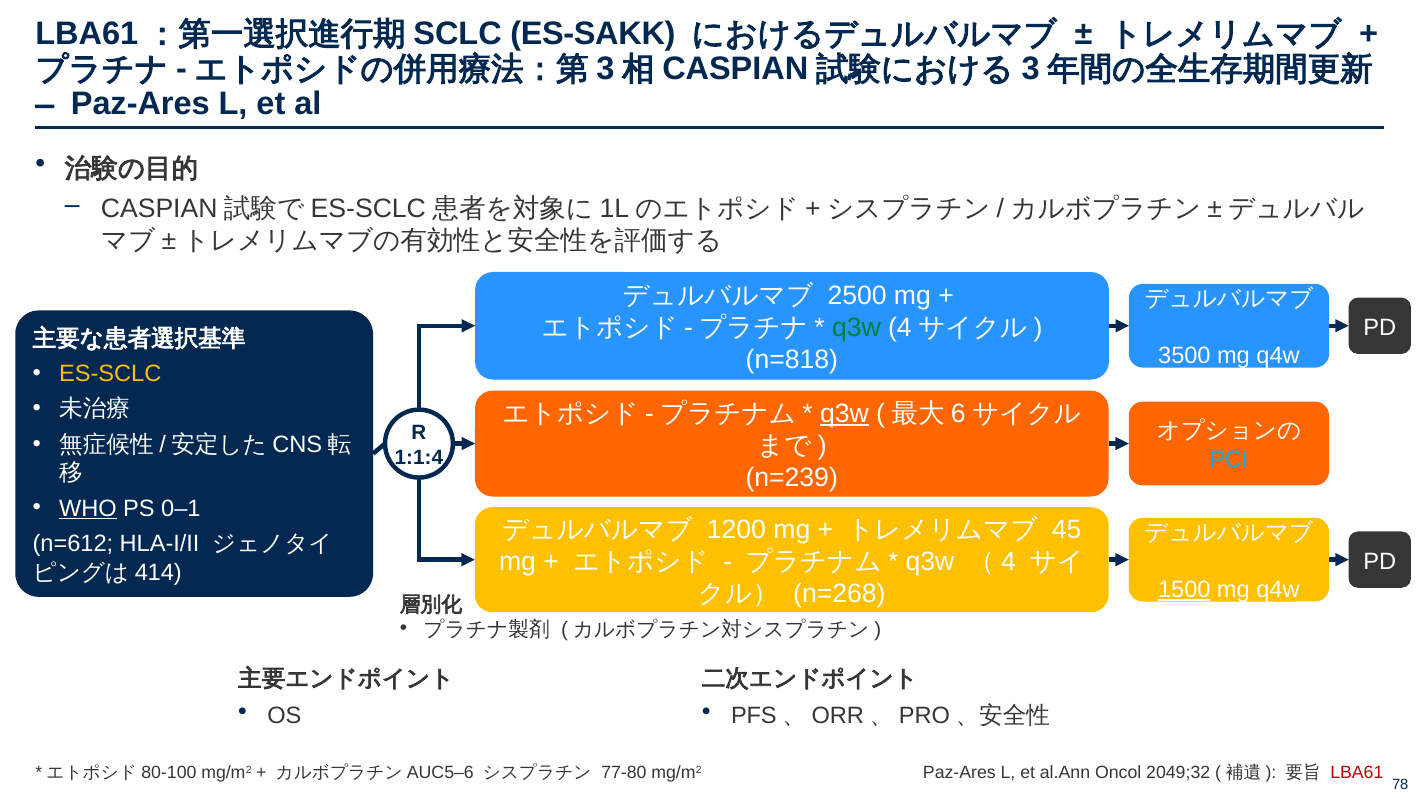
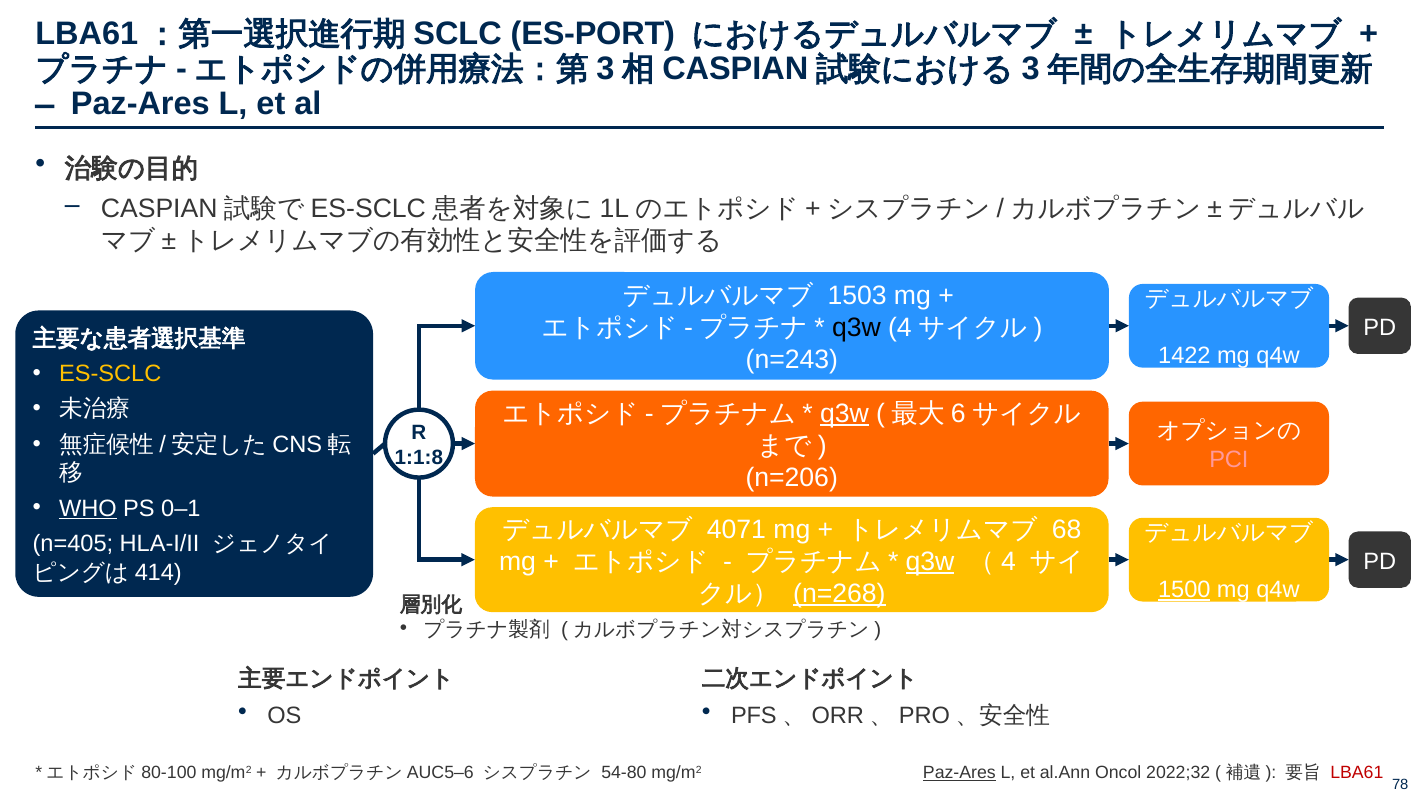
ES-SAKK: ES-SAKK -> ES-PORT
2500: 2500 -> 1503
q3w at (856, 328) colour: green -> black
3500: 3500 -> 1422
n=818: n=818 -> n=243
1:1:4: 1:1:4 -> 1:1:8
PCI colour: light blue -> pink
n=239: n=239 -> n=206
1200: 1200 -> 4071
45: 45 -> 68
n=612: n=612 -> n=405
q3w at (930, 562) underline: none -> present
n=268 underline: none -> present
77-80: 77-80 -> 54-80
Paz-Ares at (959, 773) underline: none -> present
2049;32: 2049;32 -> 2022;32
